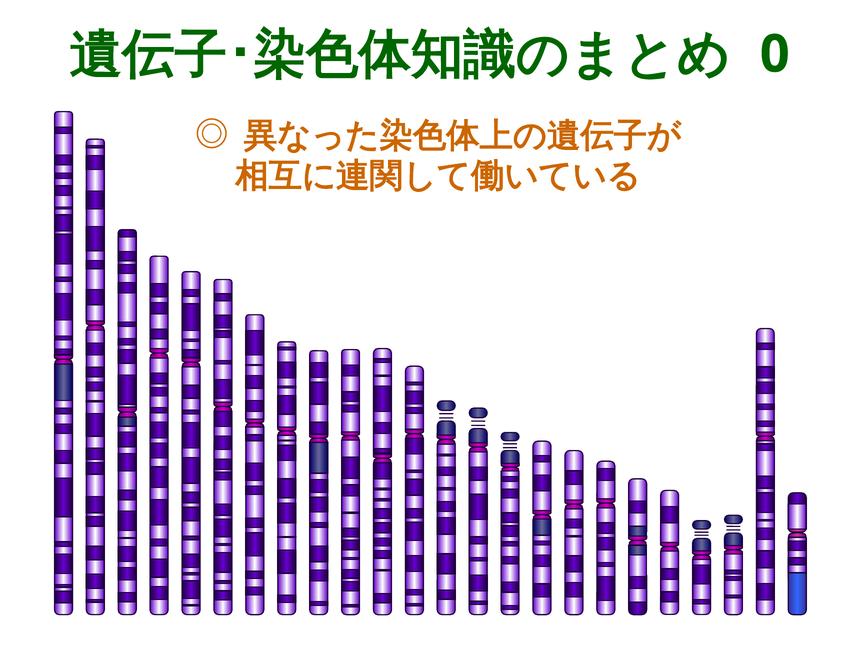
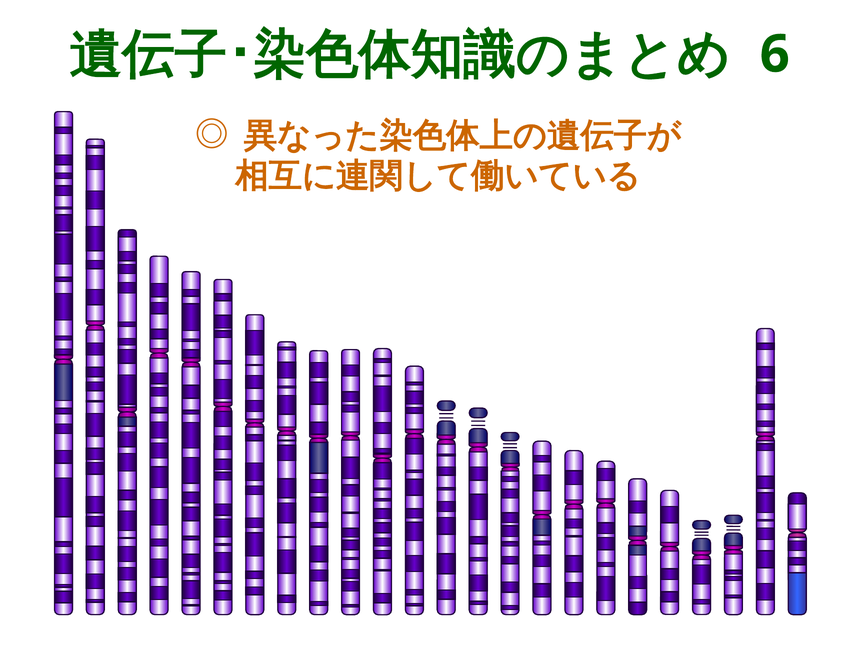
0 at (775, 54): 0 -> 6
